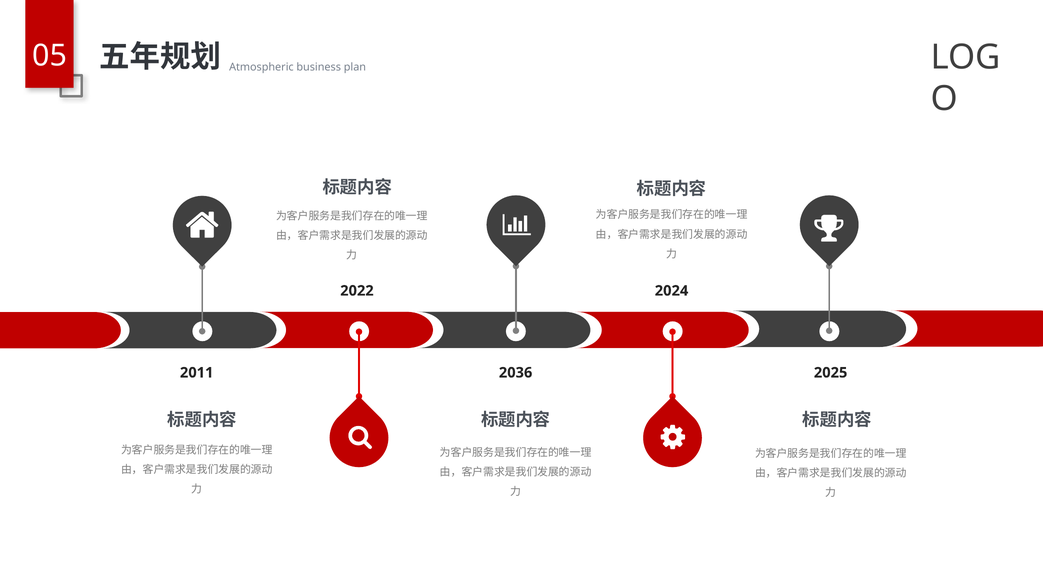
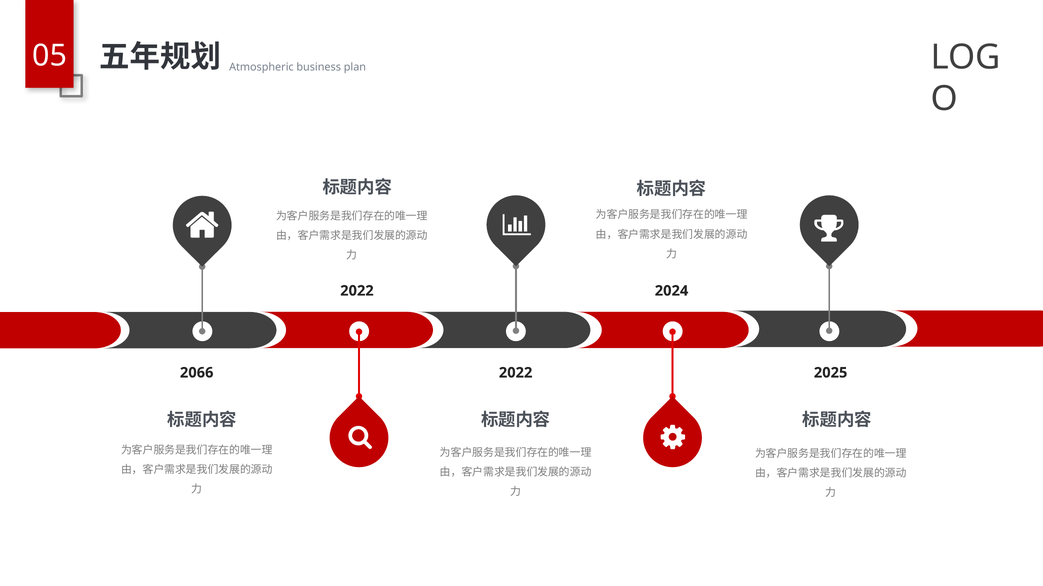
2011: 2011 -> 2066
2036 at (516, 373): 2036 -> 2022
